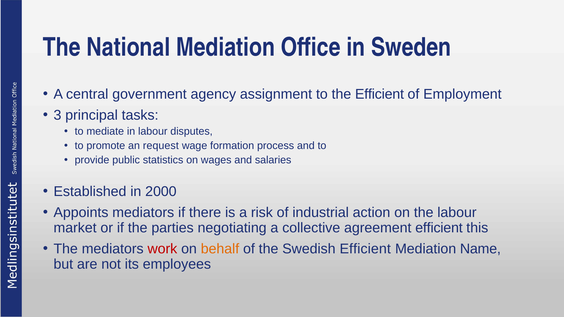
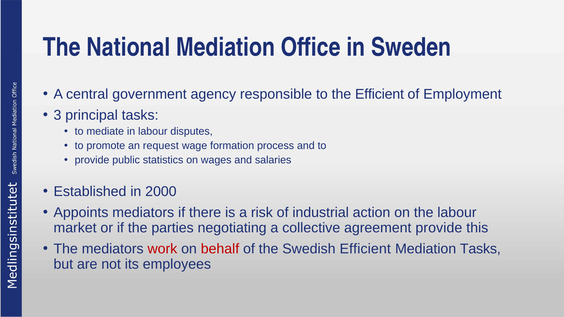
assignment: assignment -> responsible
agreement efficient: efficient -> provide
behalf colour: orange -> red
Mediation Name: Name -> Tasks
